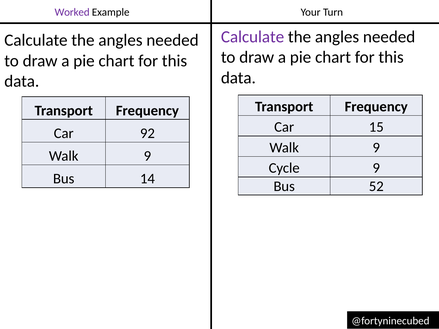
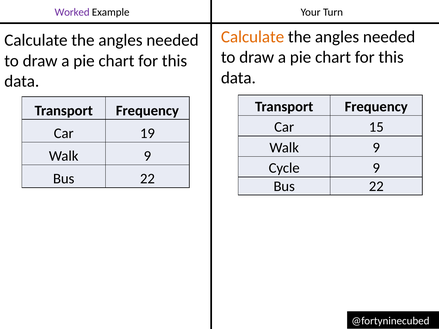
Calculate at (253, 37) colour: purple -> orange
92: 92 -> 19
14 at (147, 179): 14 -> 22
52 at (376, 187): 52 -> 22
